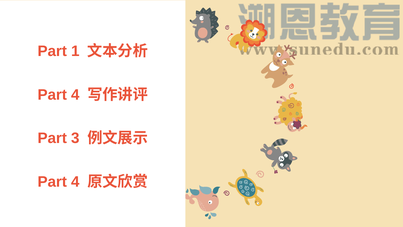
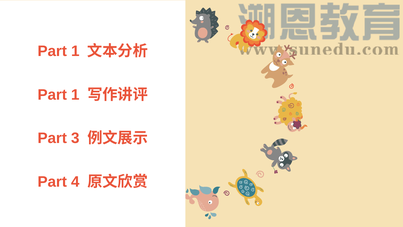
4 at (75, 95): 4 -> 1
